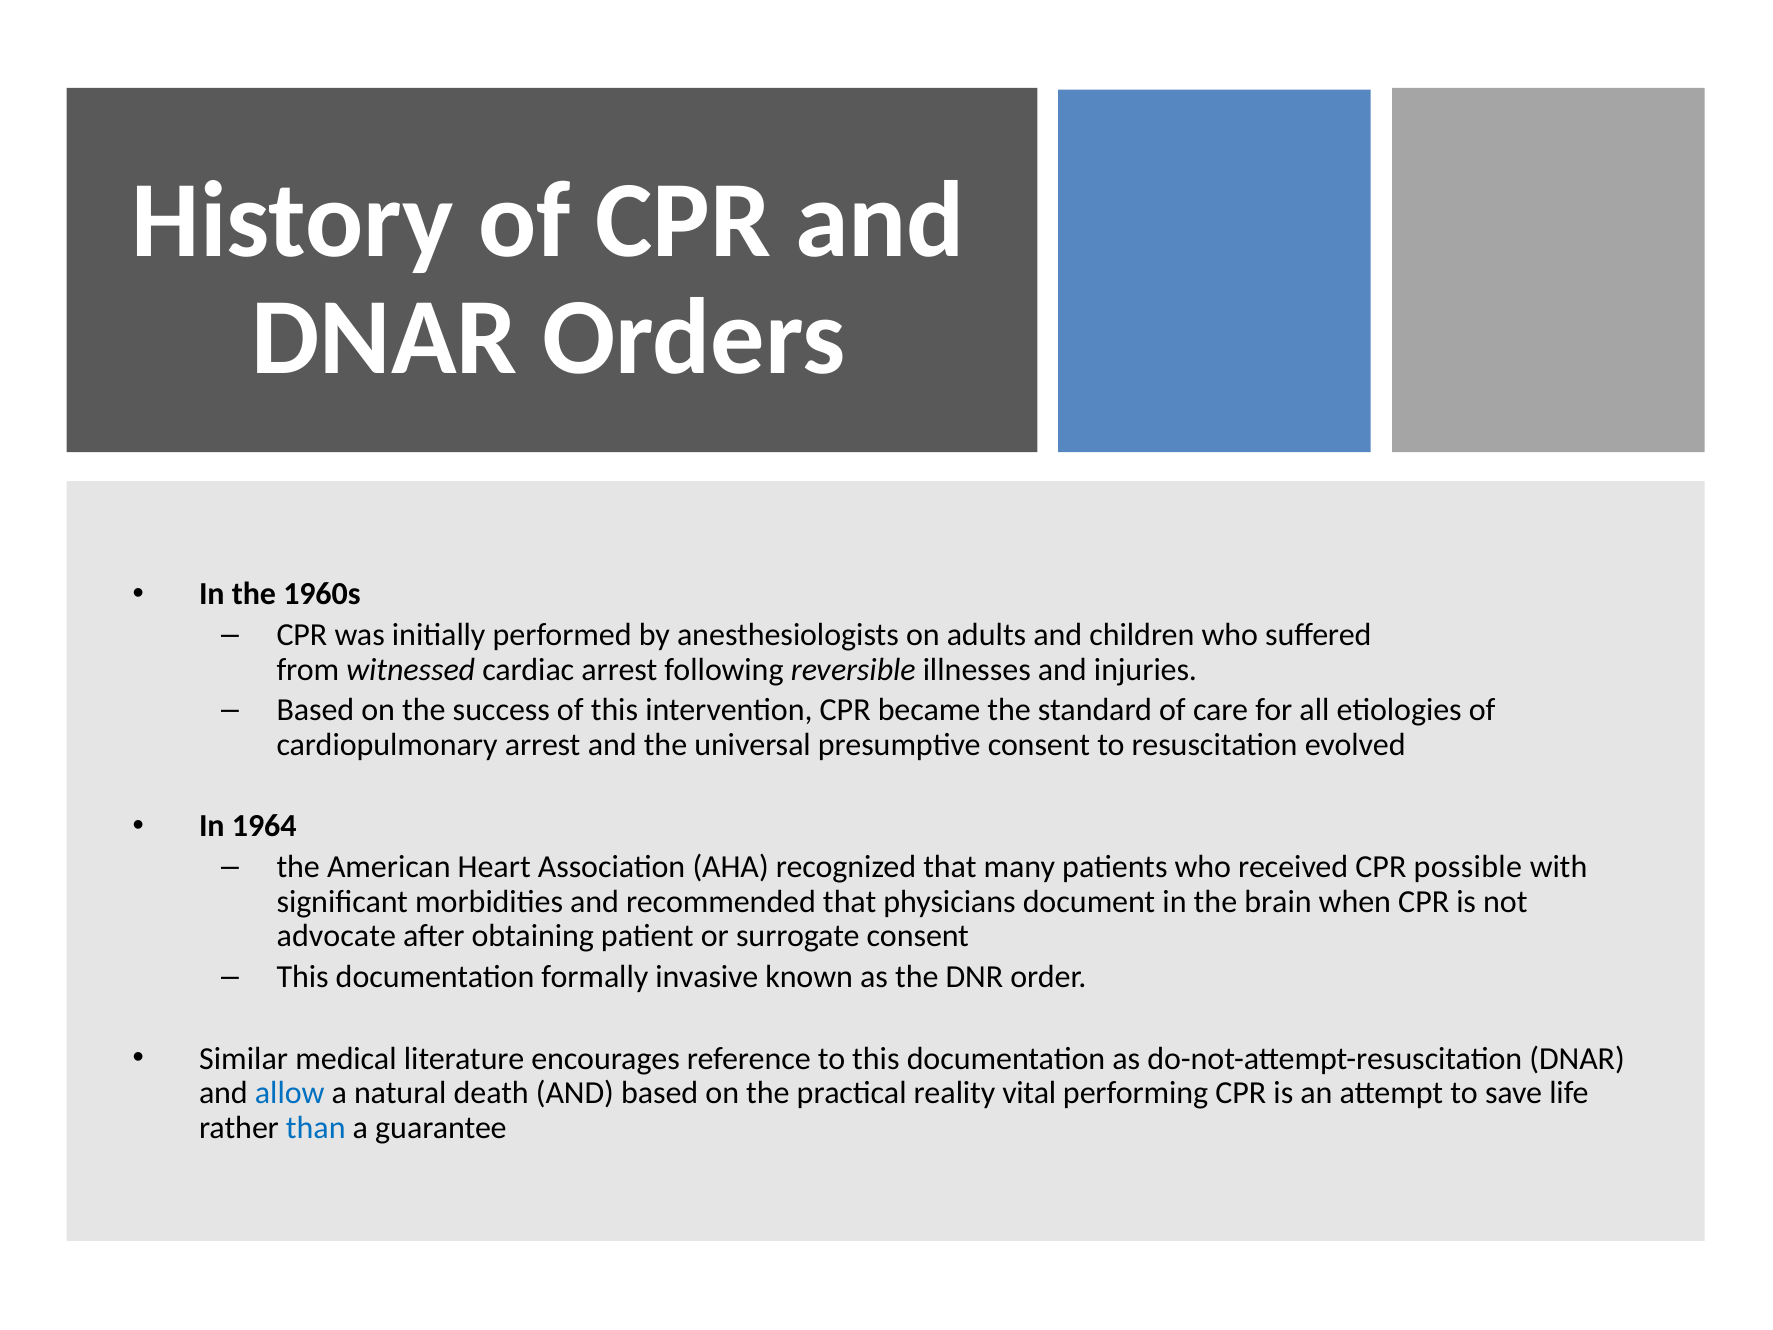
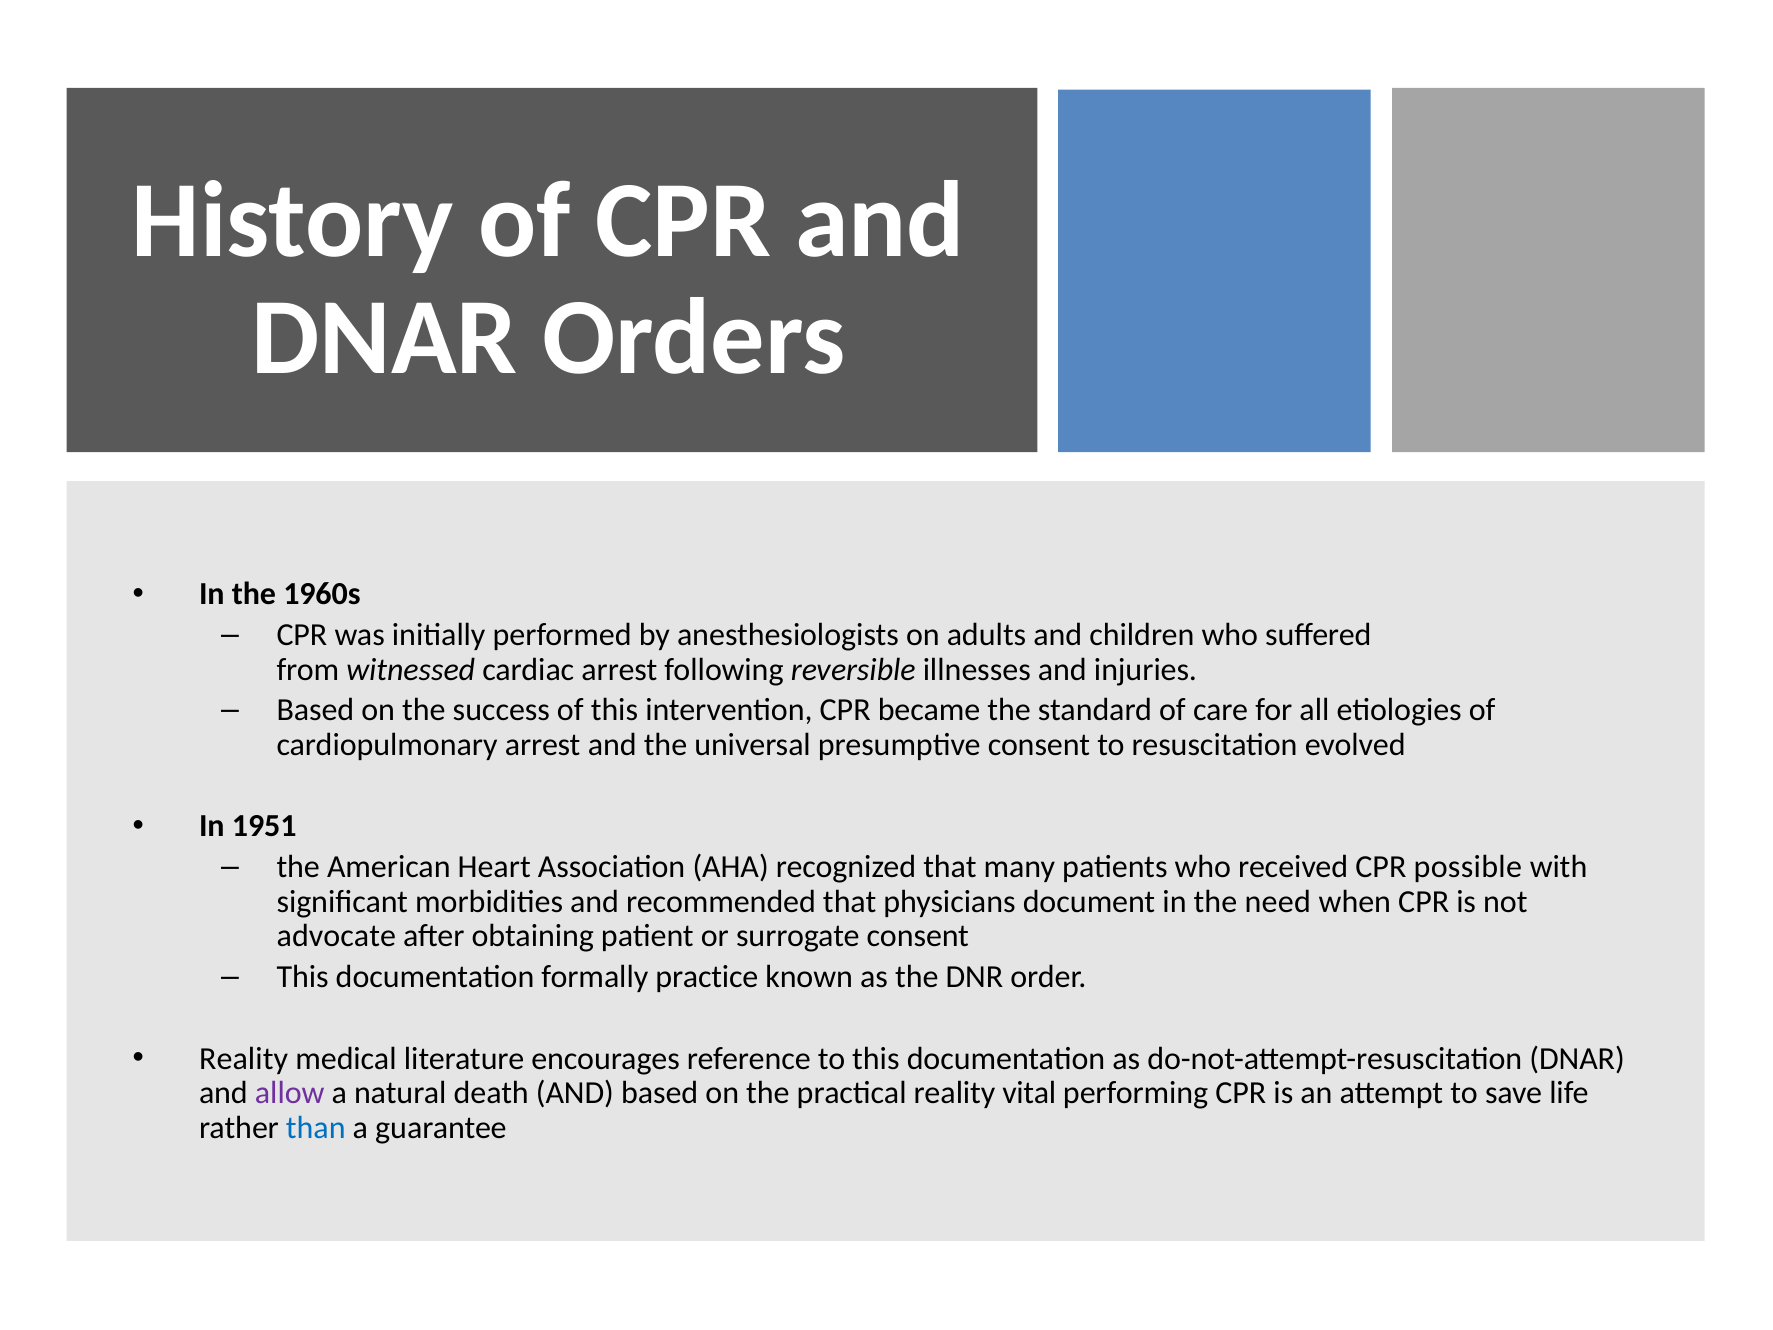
1964: 1964 -> 1951
brain: brain -> need
invasive: invasive -> practice
Similar at (244, 1058): Similar -> Reality
allow colour: blue -> purple
